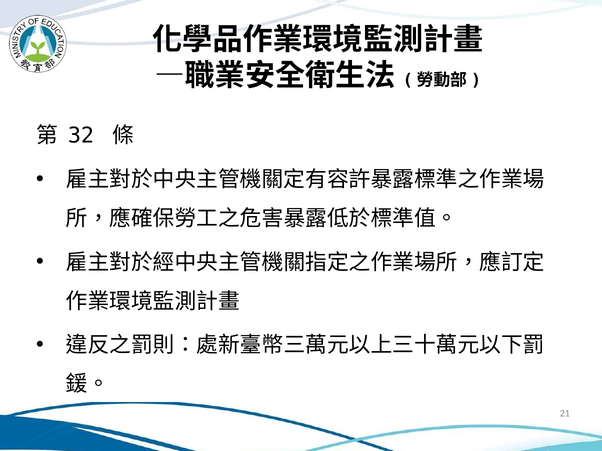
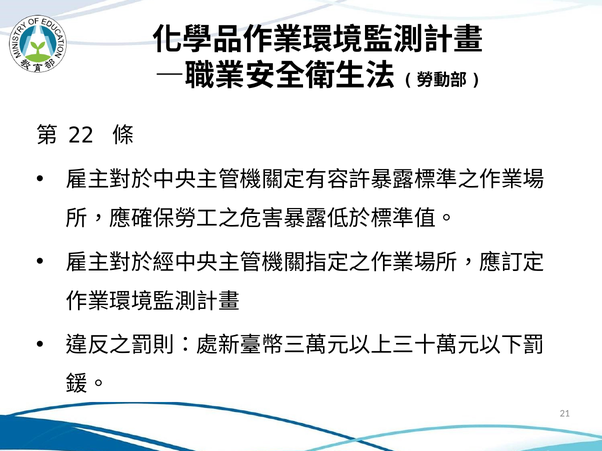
32: 32 -> 22
